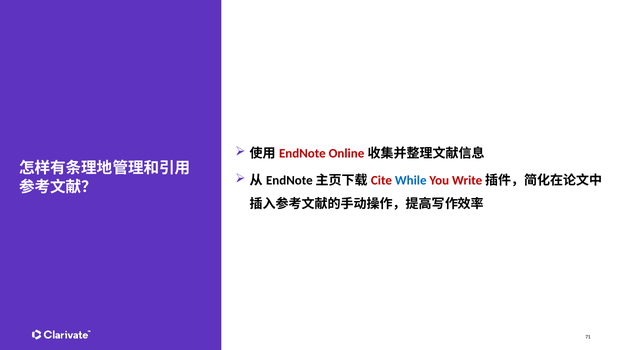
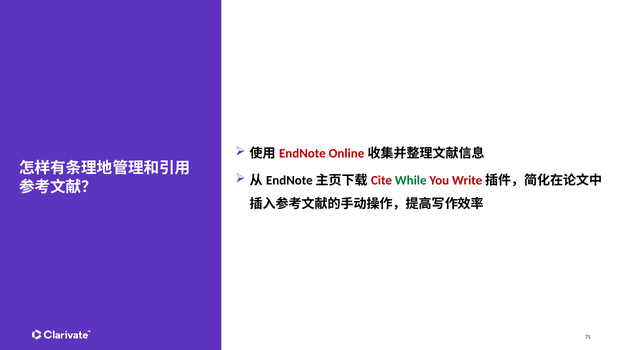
While colour: blue -> green
